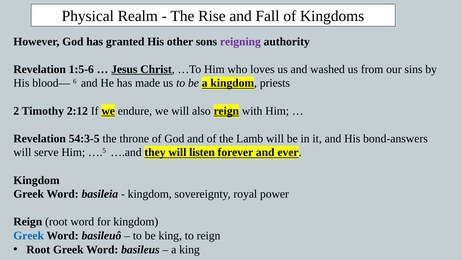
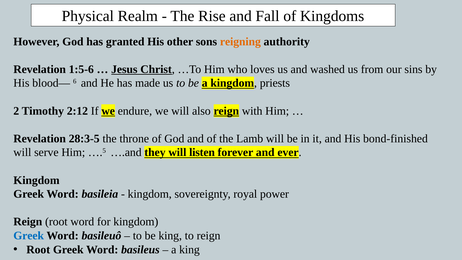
reigning colour: purple -> orange
54:3-5: 54:3-5 -> 28:3-5
bond-answers: bond-answers -> bond-finished
